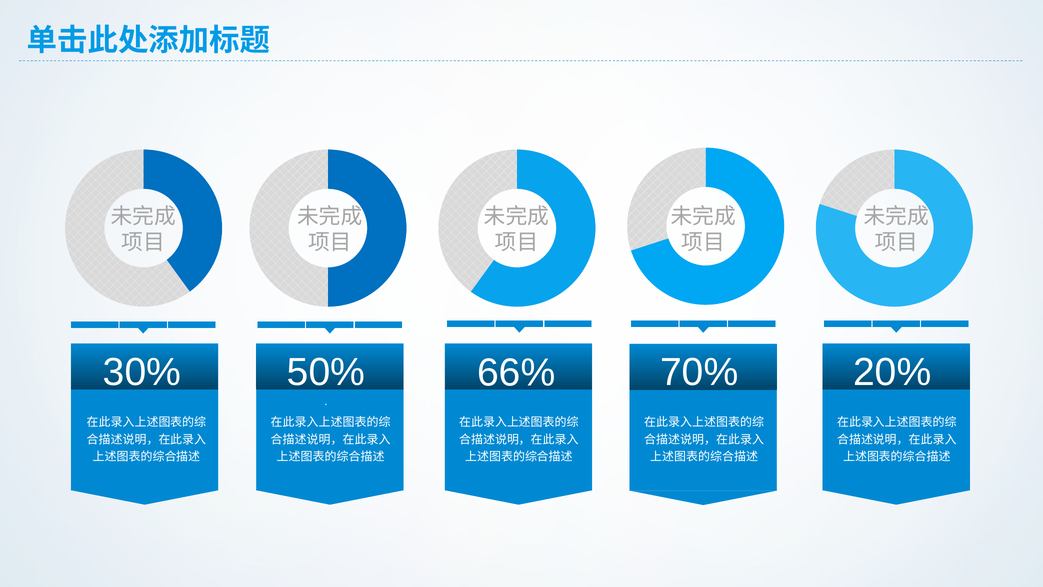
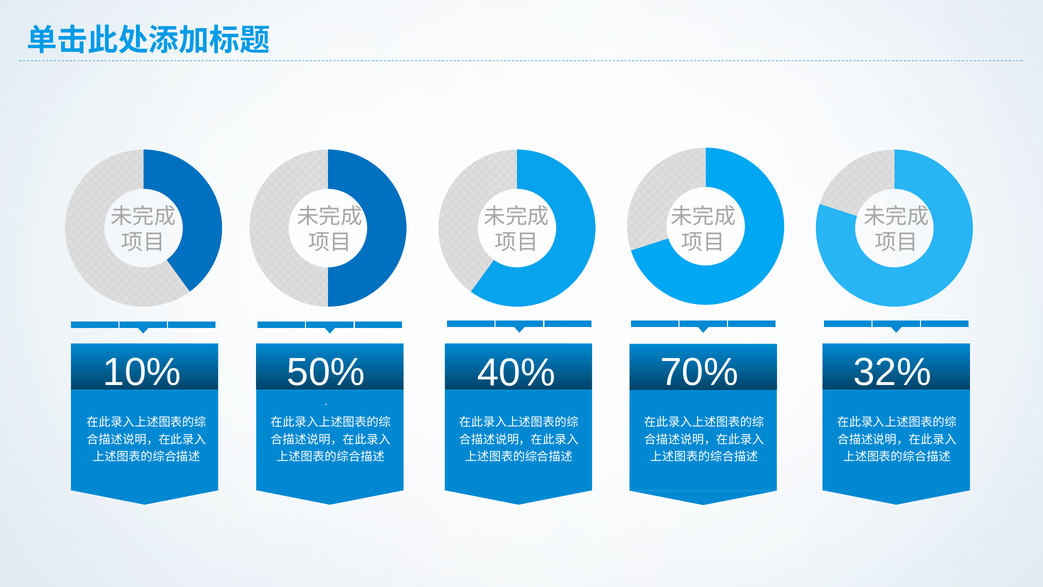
30%: 30% -> 10%
66%: 66% -> 40%
20%: 20% -> 32%
